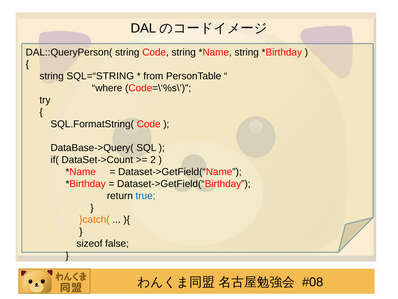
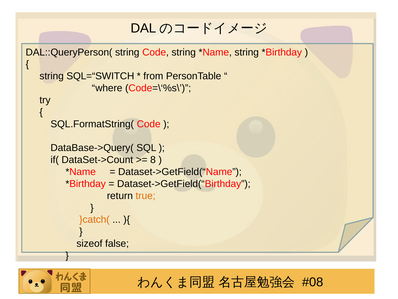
SQL=“STRING: SQL=“STRING -> SQL=“SWITCH
2: 2 -> 8
true colour: blue -> orange
